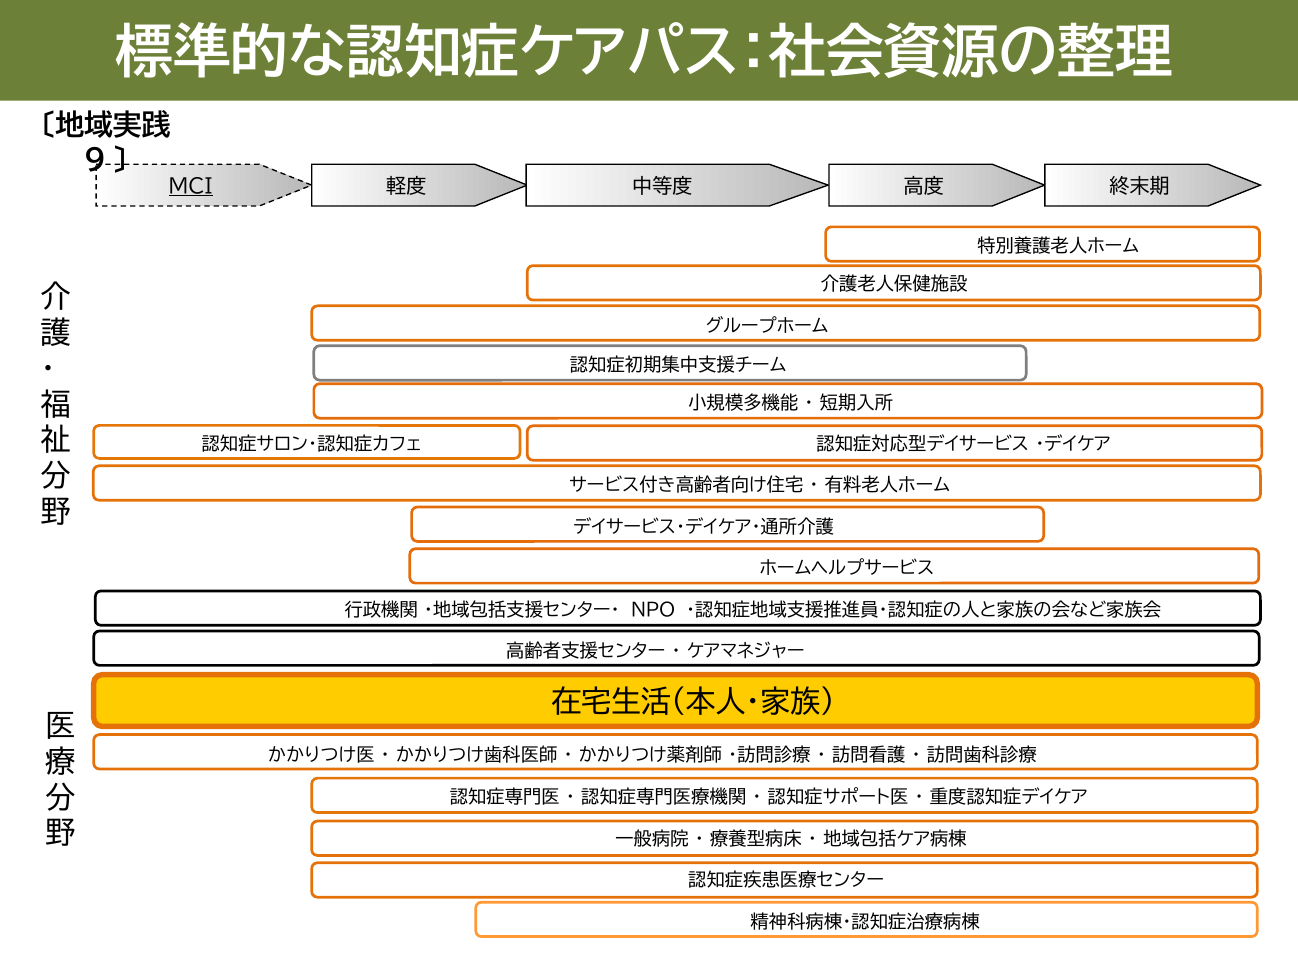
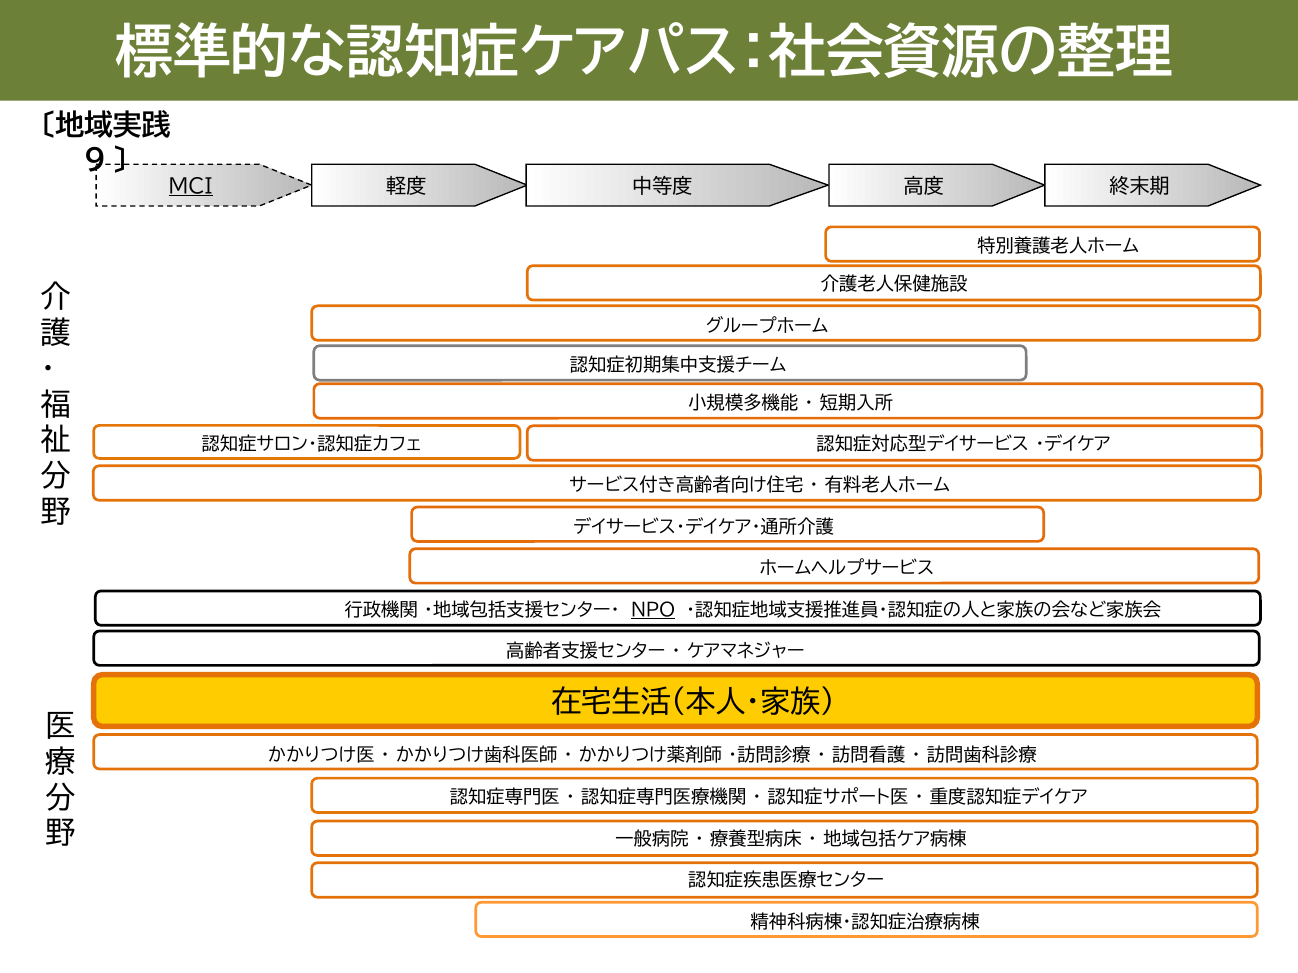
NPO underline: none -> present
